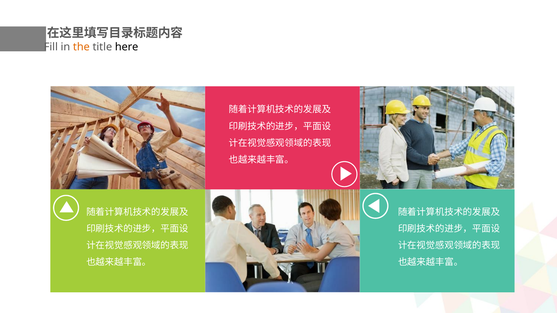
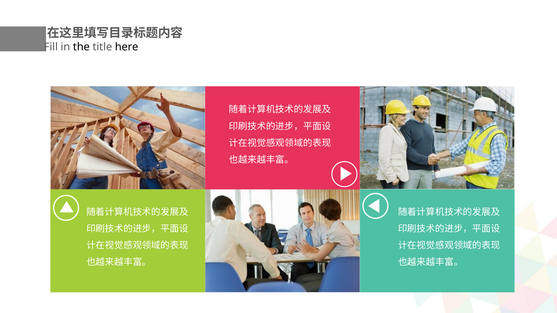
the colour: orange -> black
